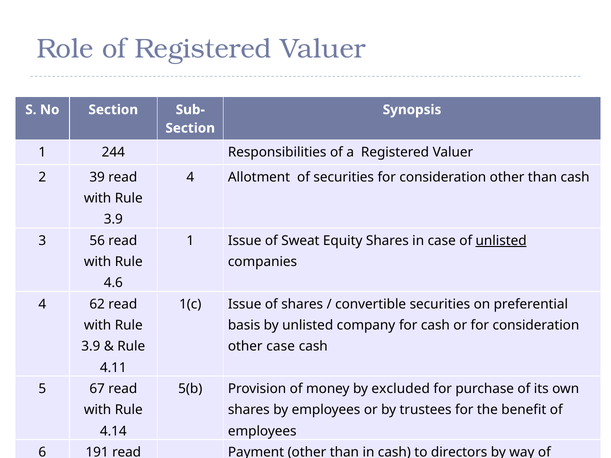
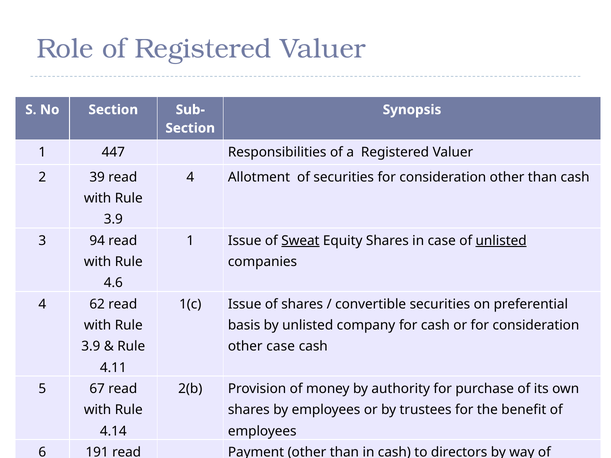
244: 244 -> 447
56: 56 -> 94
Sweat underline: none -> present
5(b: 5(b -> 2(b
excluded: excluded -> authority
